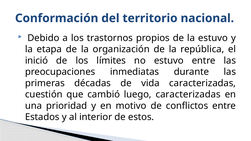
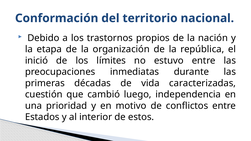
la estuvo: estuvo -> nación
luego caracterizadas: caracterizadas -> independencia
